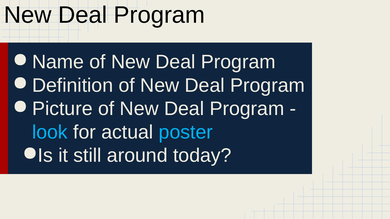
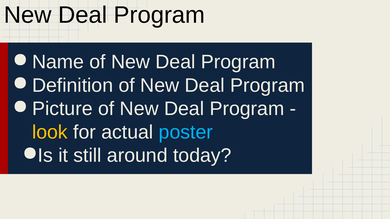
look colour: light blue -> yellow
